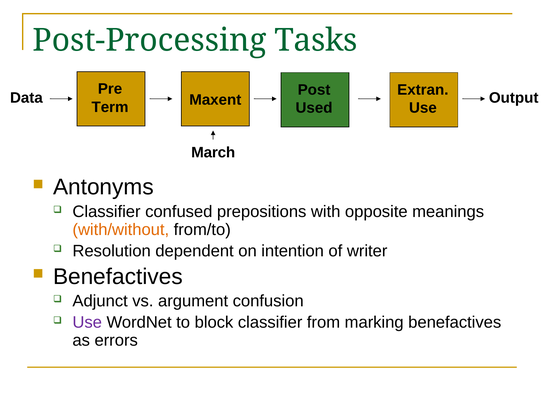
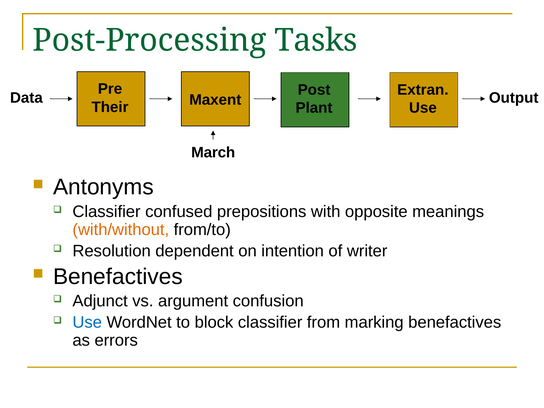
Term: Term -> Their
Used: Used -> Plant
Use at (87, 322) colour: purple -> blue
